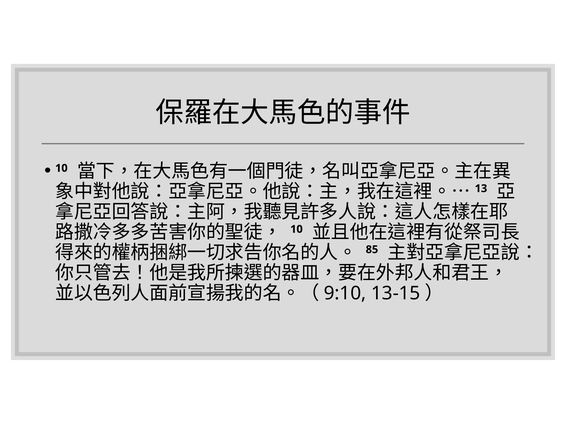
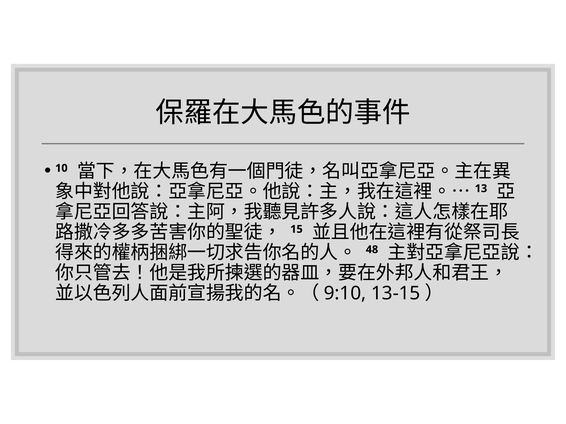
10 at (296, 229): 10 -> 15
85: 85 -> 48
